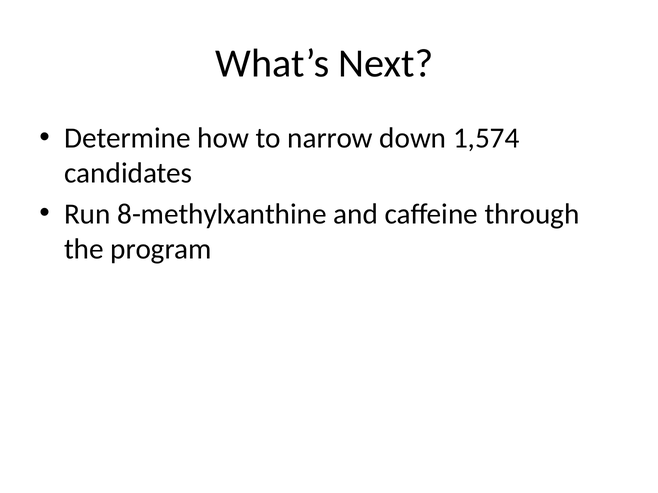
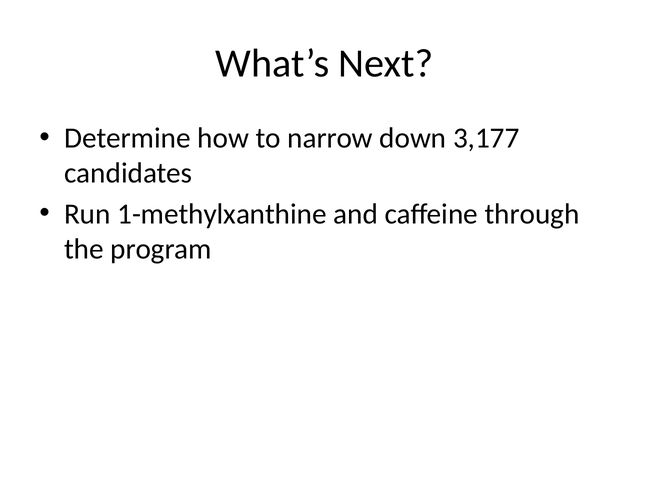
1,574: 1,574 -> 3,177
8-methylxanthine: 8-methylxanthine -> 1-methylxanthine
